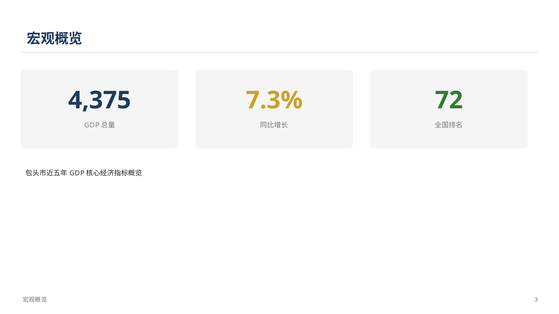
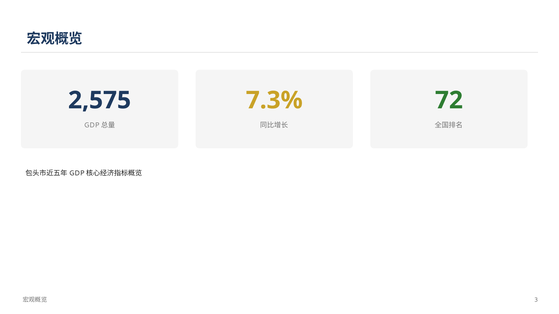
4,375: 4,375 -> 2,575
